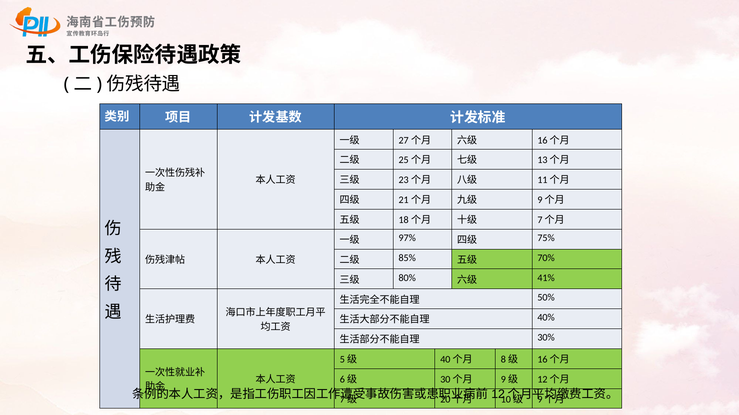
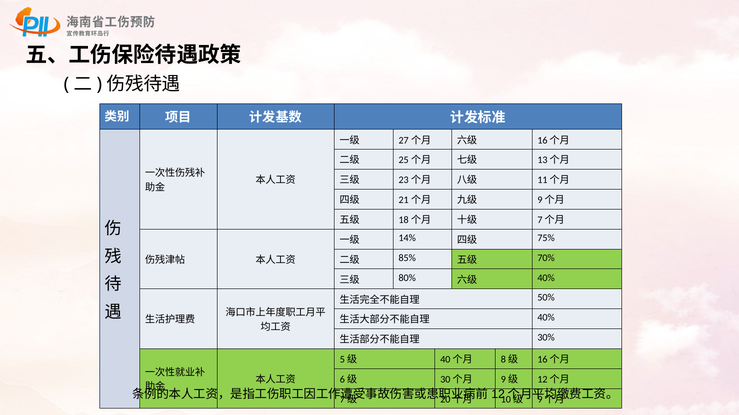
97%: 97% -> 14%
41% at (546, 278): 41% -> 40%
